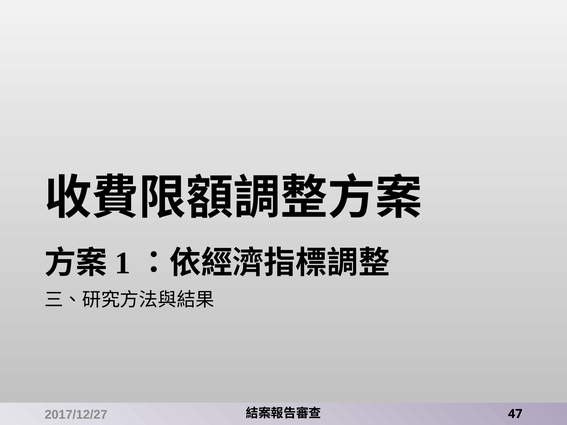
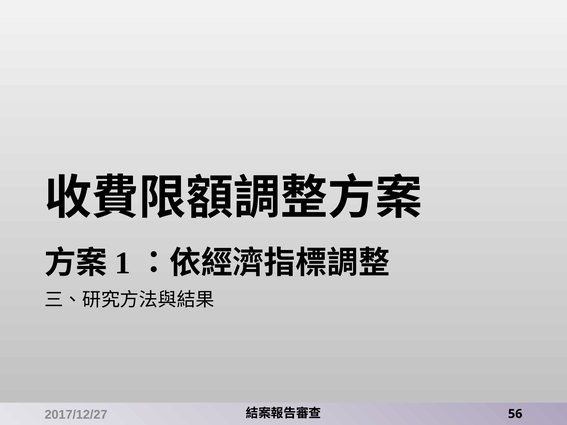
47: 47 -> 56
